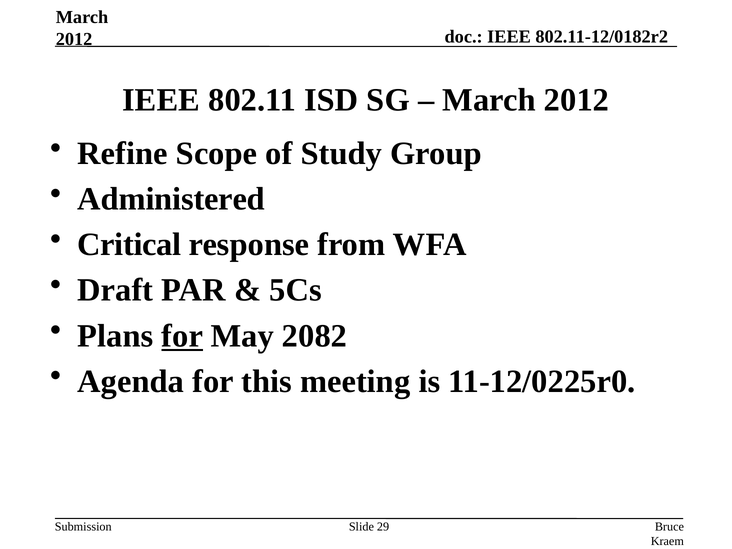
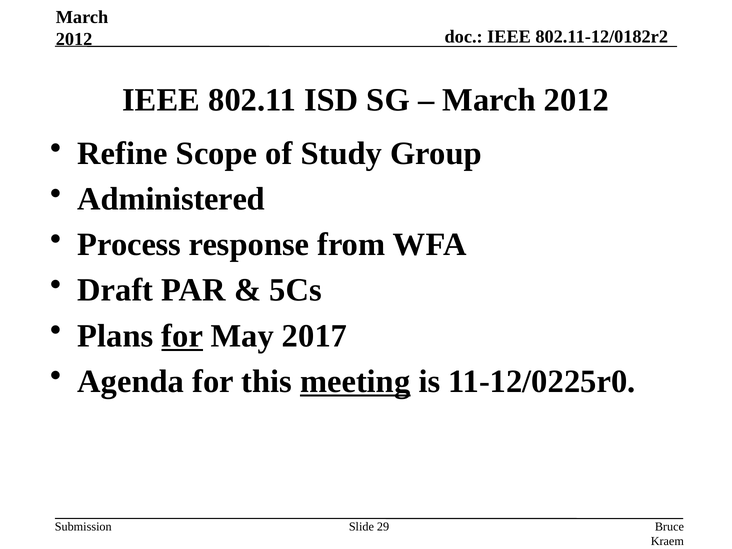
Critical: Critical -> Process
2082: 2082 -> 2017
meeting underline: none -> present
